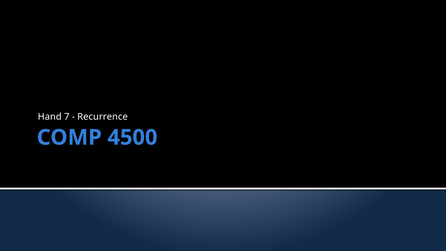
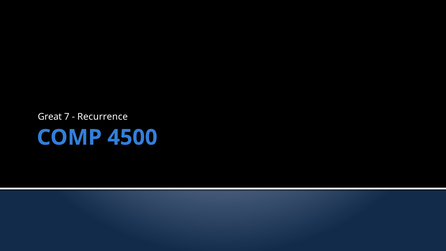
Hand: Hand -> Great
